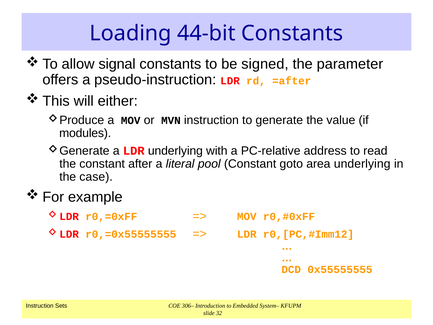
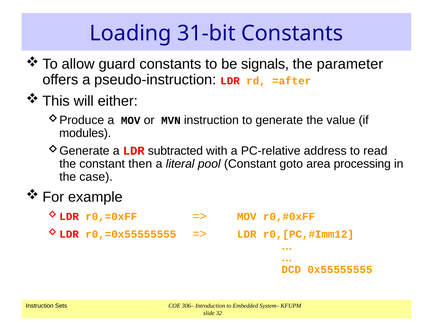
44-bit: 44-bit -> 31-bit
signal: signal -> guard
signed: signed -> signals
LDR underlying: underlying -> subtracted
after: after -> then
area underlying: underlying -> processing
